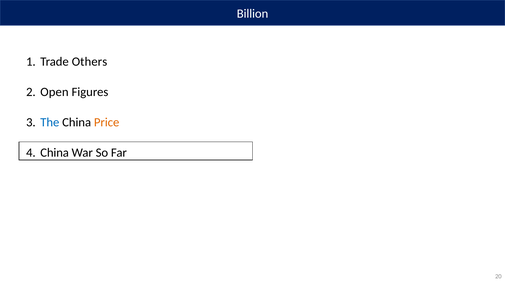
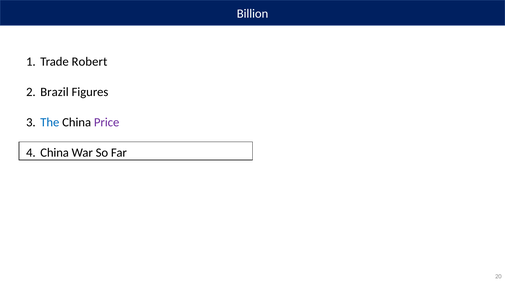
Others: Others -> Robert
Open: Open -> Brazil
Price colour: orange -> purple
